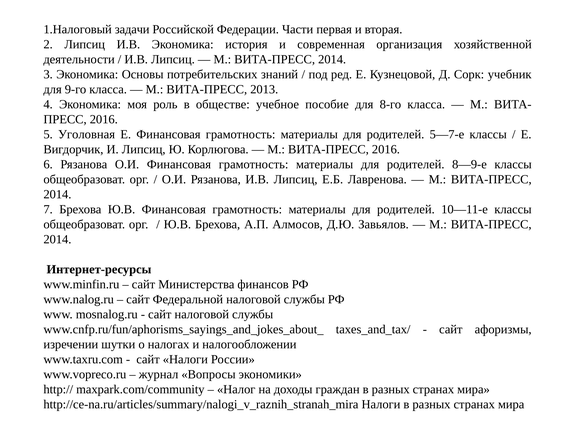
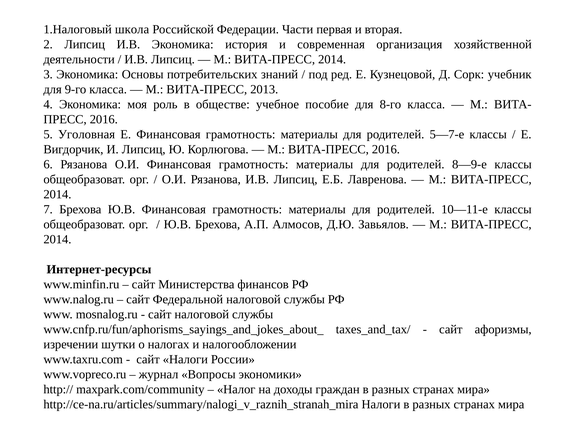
задачи: задачи -> школа
